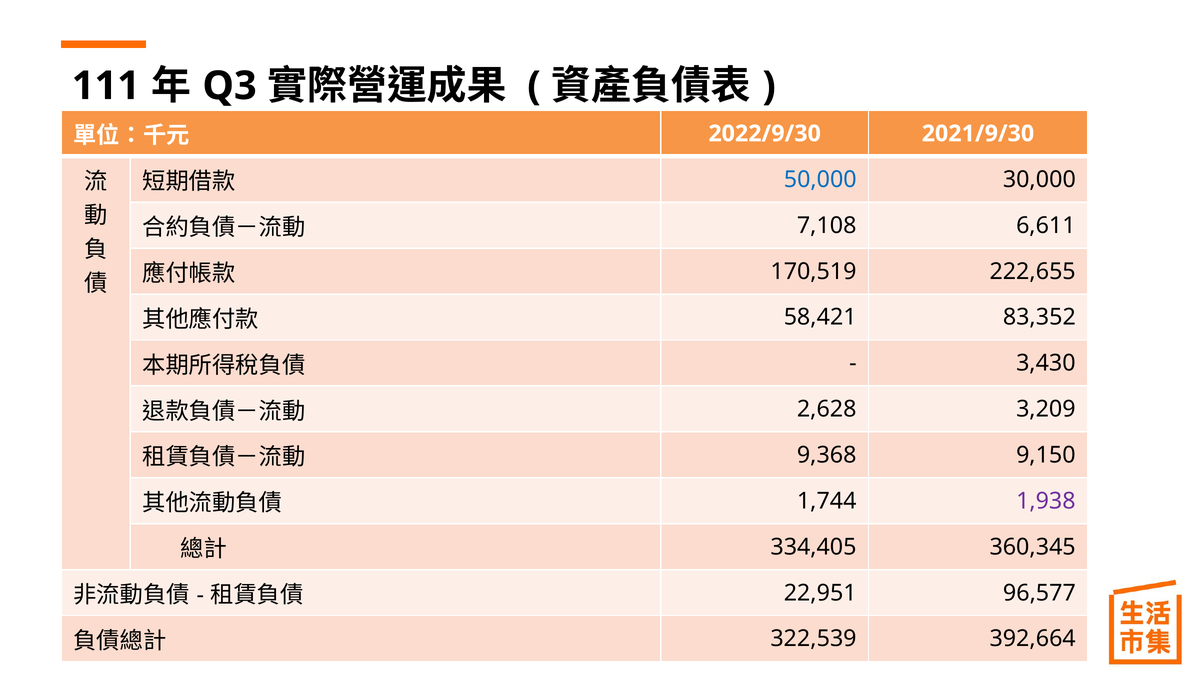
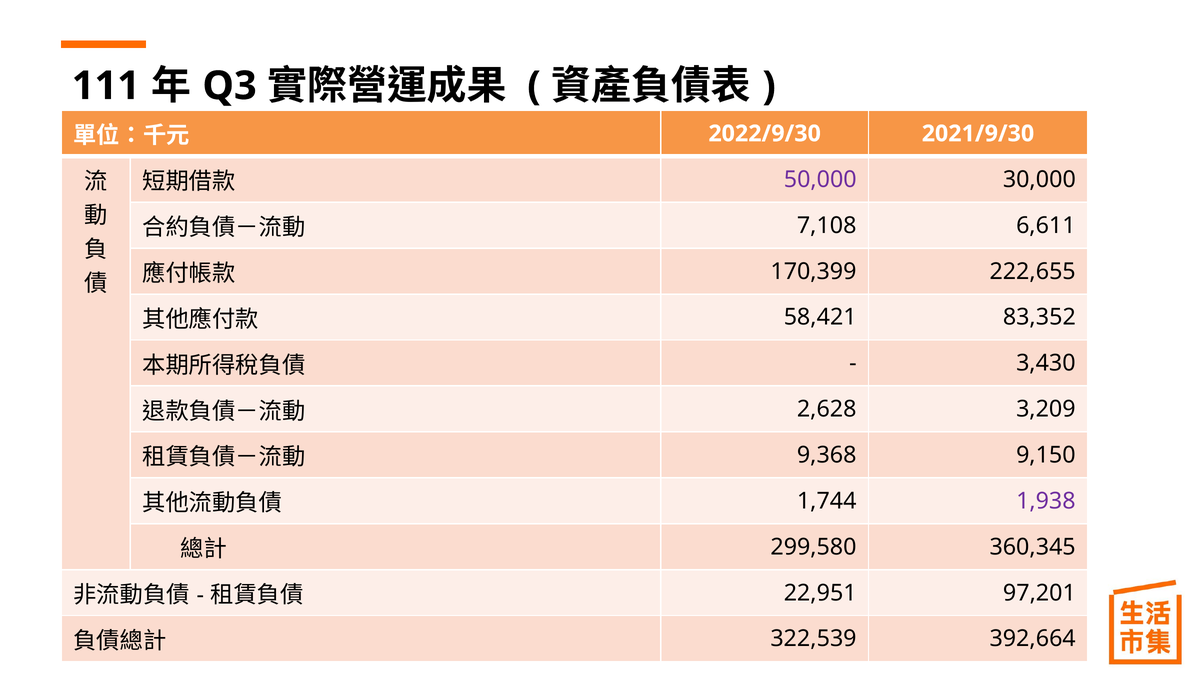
50,000 colour: blue -> purple
170,519: 170,519 -> 170,399
334,405: 334,405 -> 299,580
96,577: 96,577 -> 97,201
